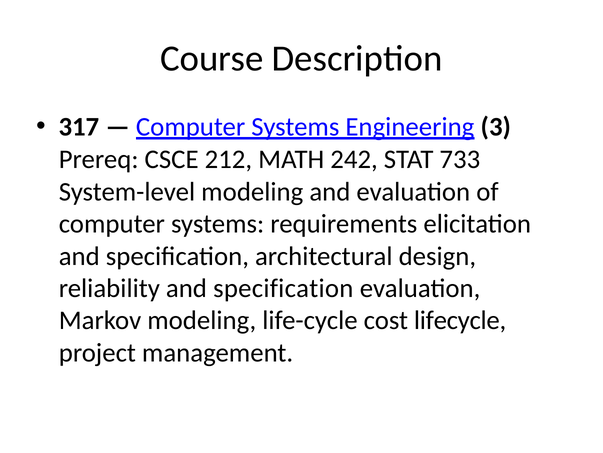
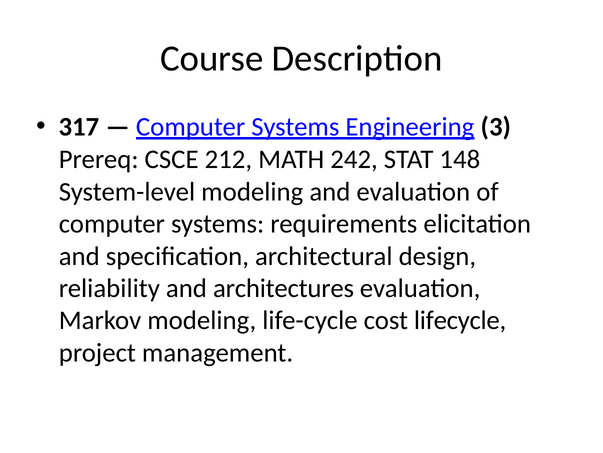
733: 733 -> 148
reliability and specification: specification -> architectures
